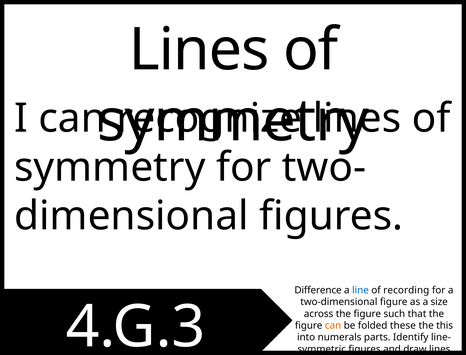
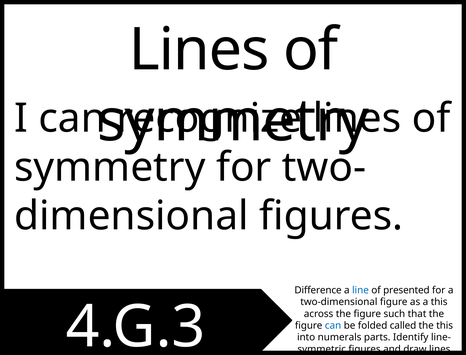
recording: recording -> presented
a size: size -> this
can at (333, 326) colour: orange -> blue
these: these -> called
